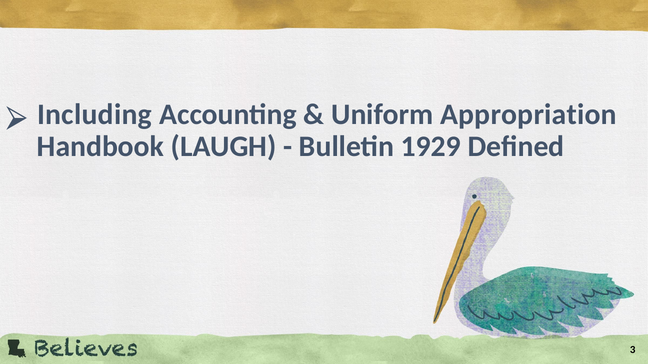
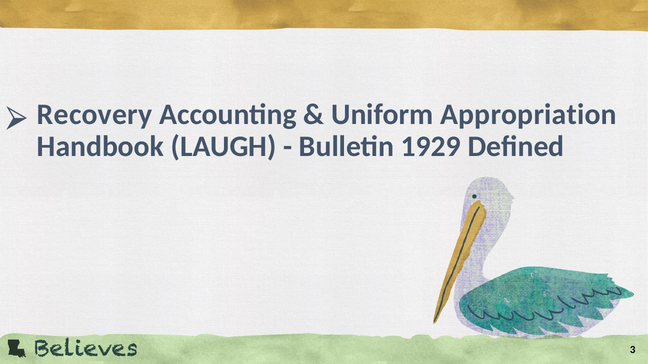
Including: Including -> Recovery
